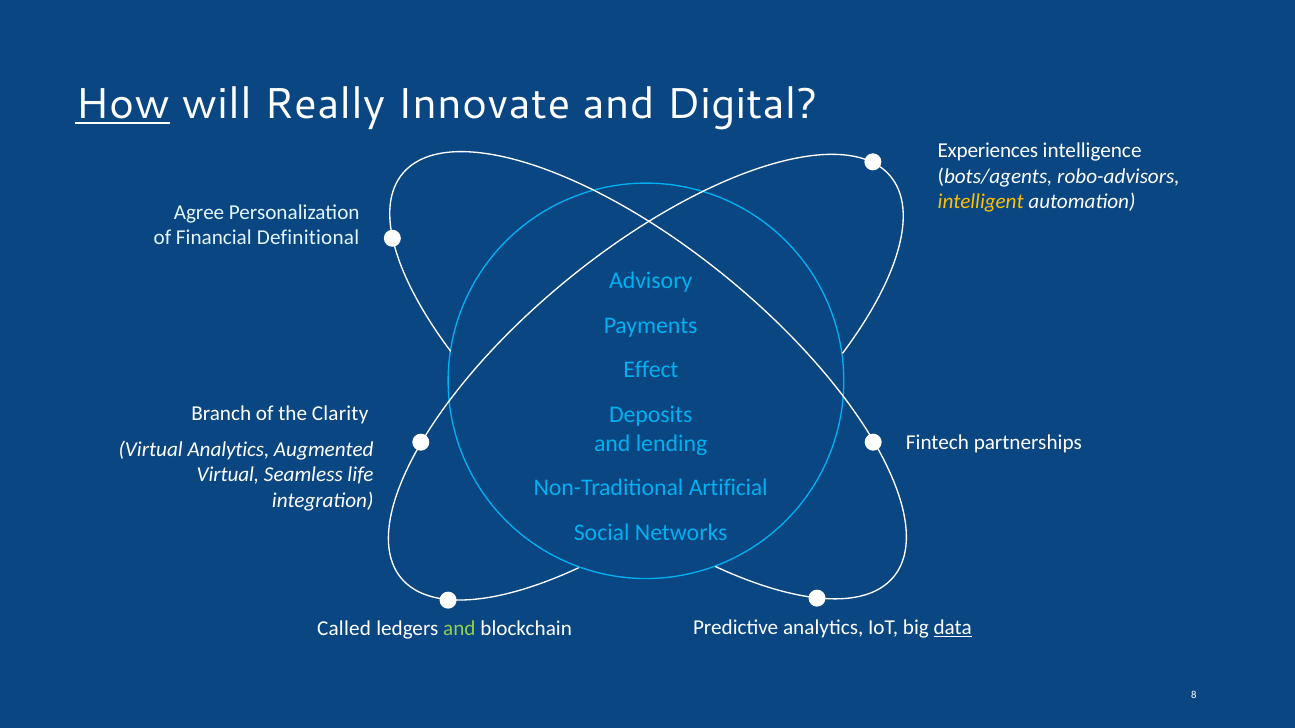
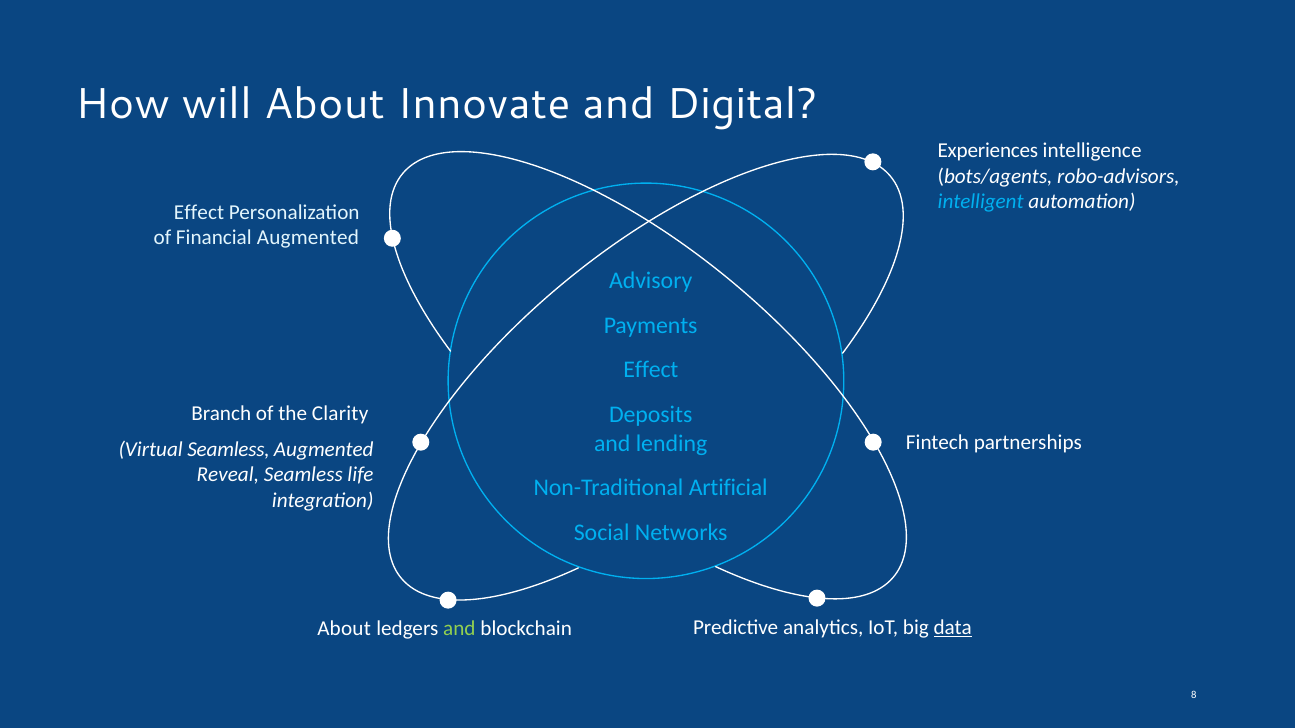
How underline: present -> none
will Really: Really -> About
intelligent colour: yellow -> light blue
Agree at (199, 212): Agree -> Effect
Financial Definitional: Definitional -> Augmented
Virtual Analytics: Analytics -> Seamless
Virtual at (228, 475): Virtual -> Reveal
Called at (344, 629): Called -> About
